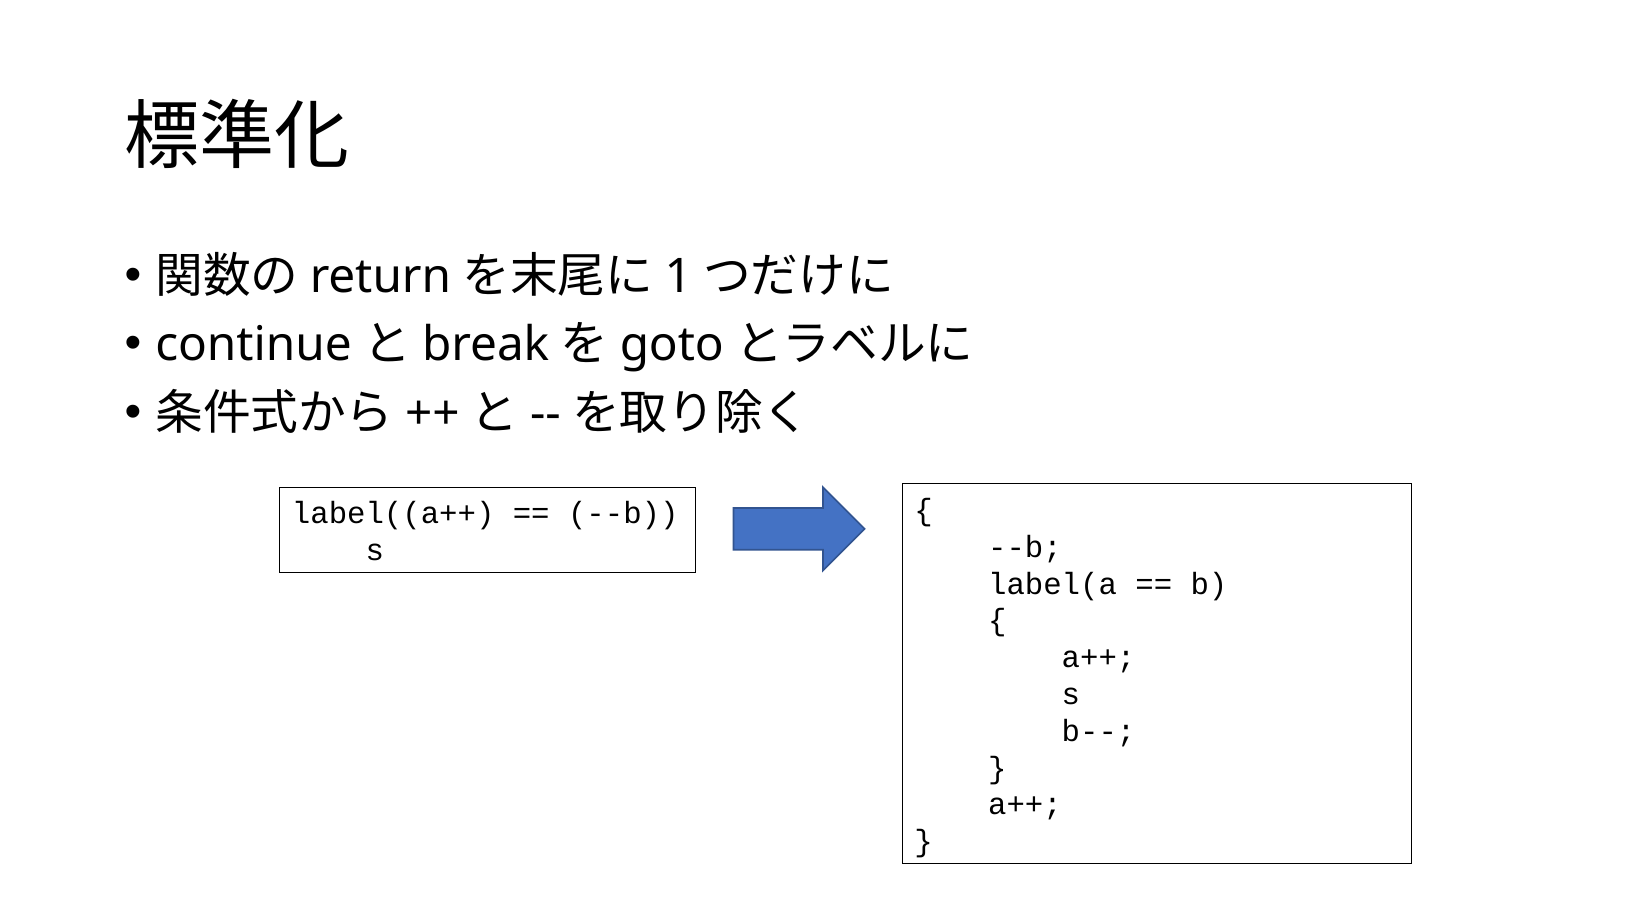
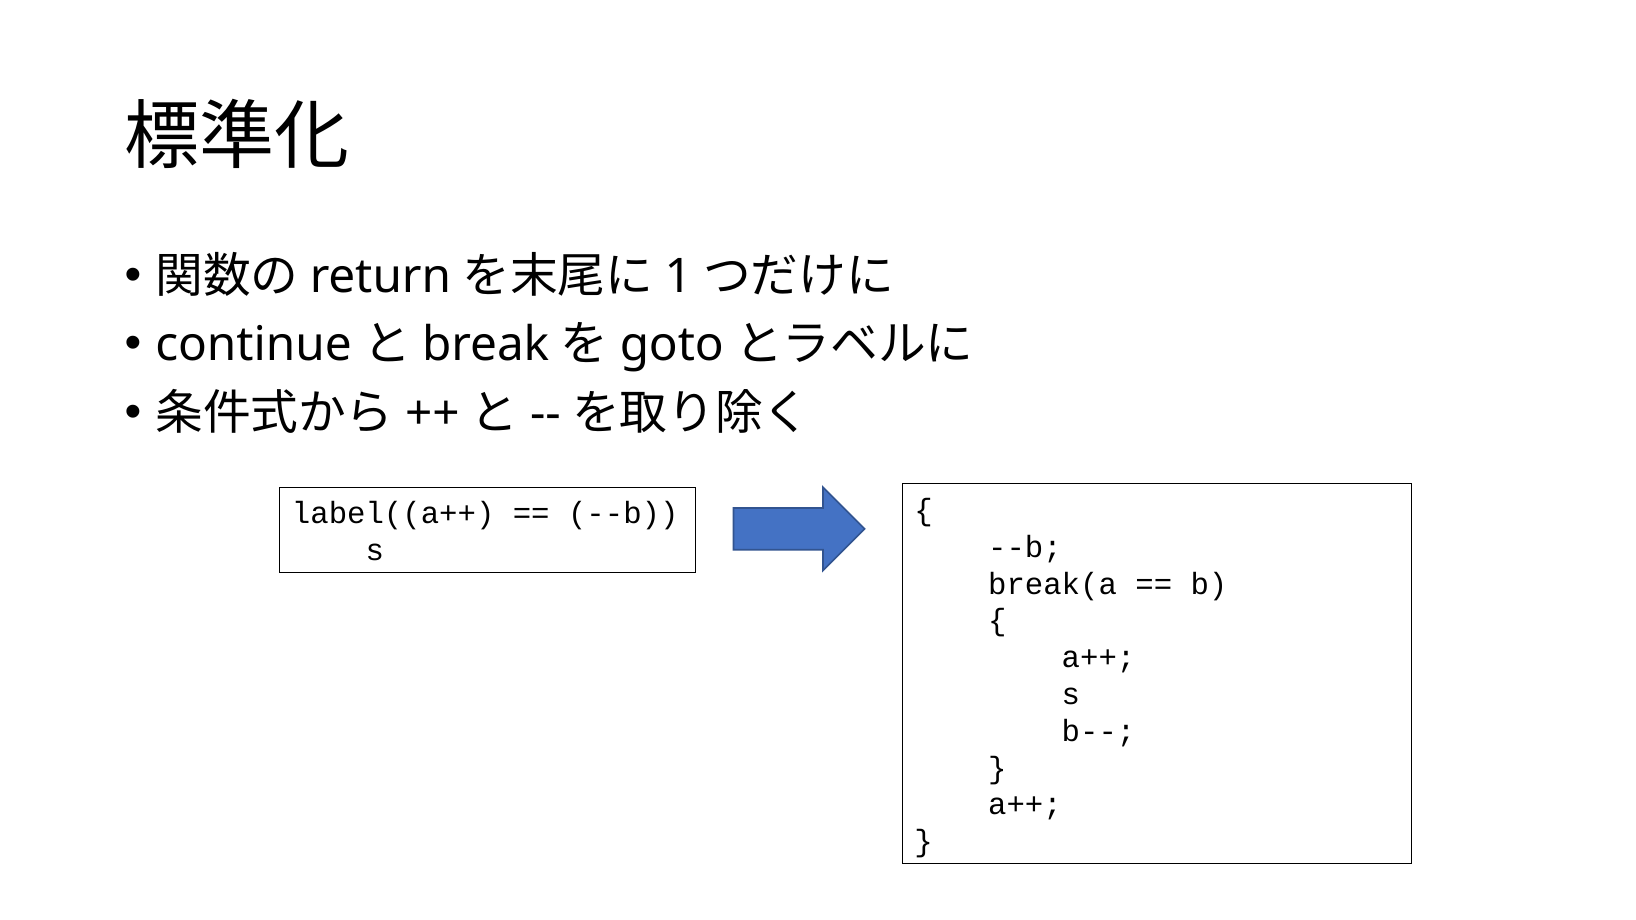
label(a: label(a -> break(a
